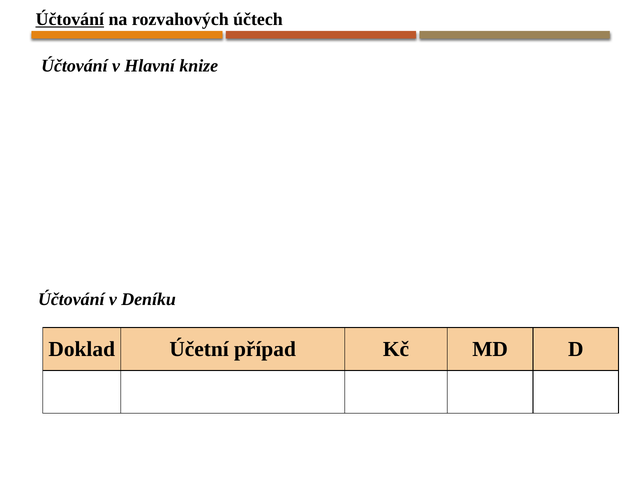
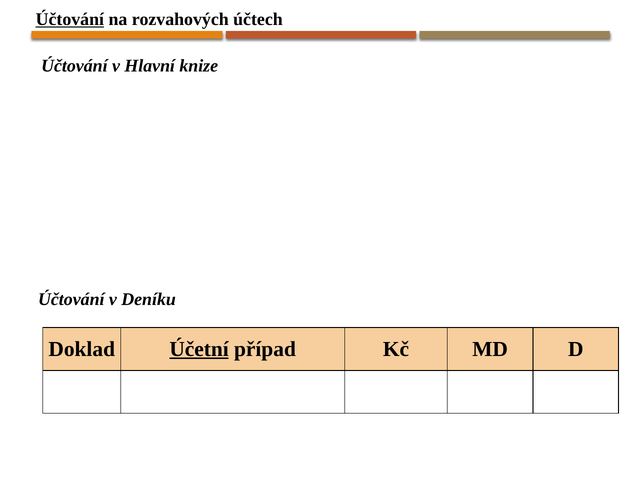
Účetní underline: none -> present
